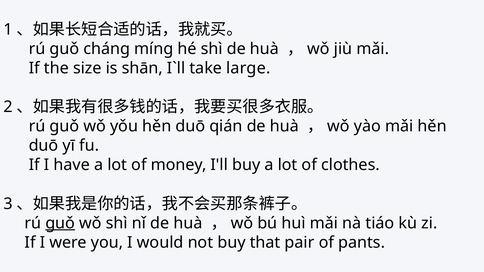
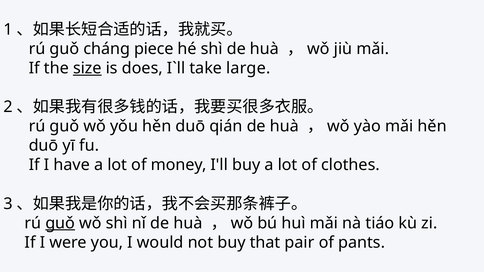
míng: míng -> piece
size underline: none -> present
shān: shān -> does
